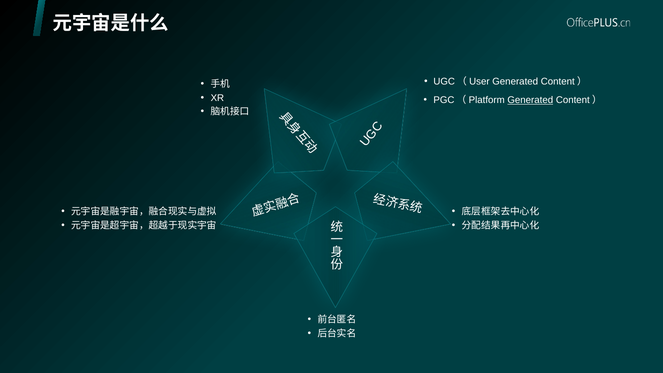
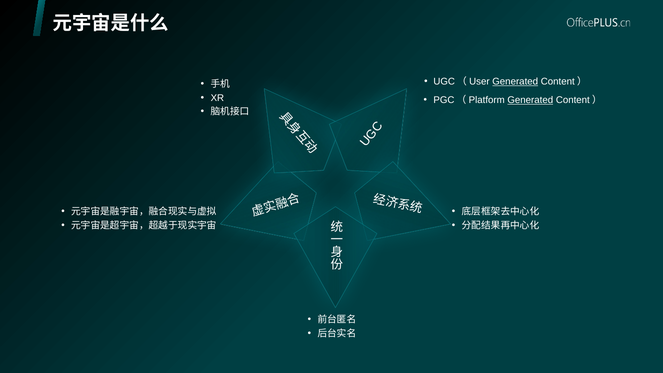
Generated at (515, 82) underline: none -> present
